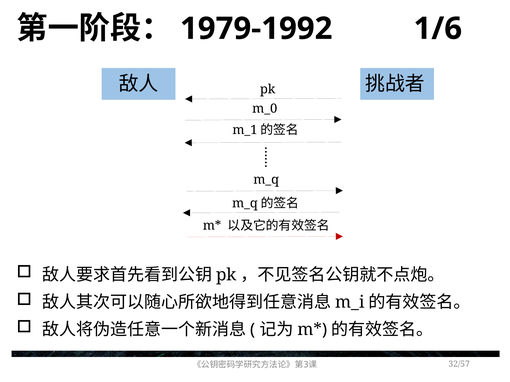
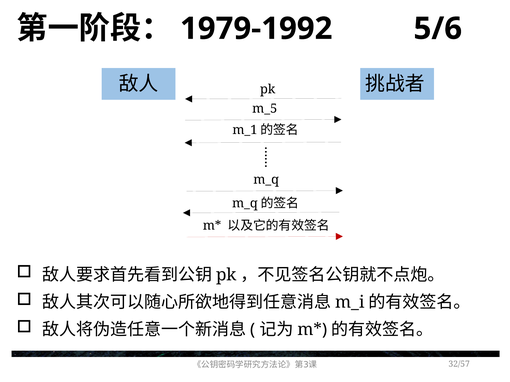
1/6: 1/6 -> 5/6
m_0: m_0 -> m_5
